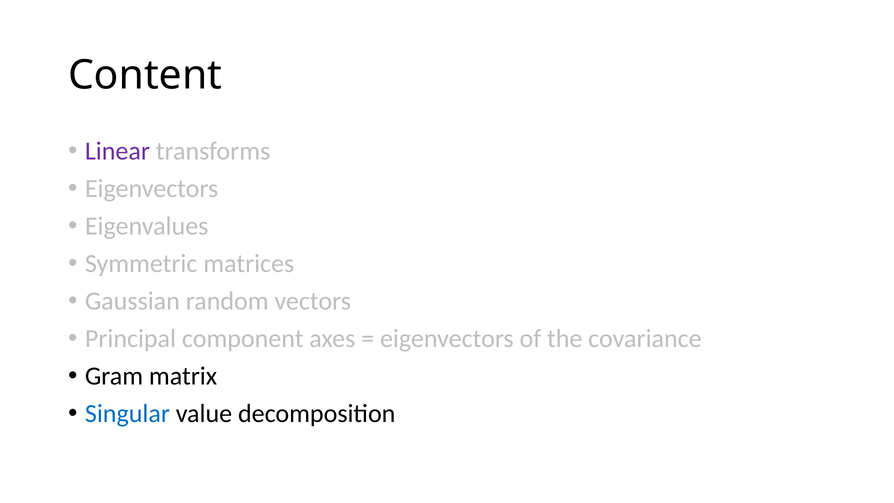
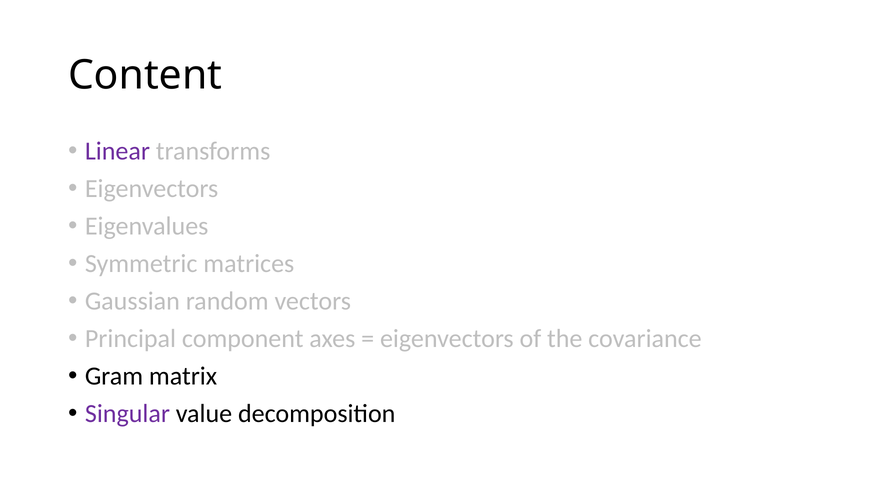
Singular colour: blue -> purple
